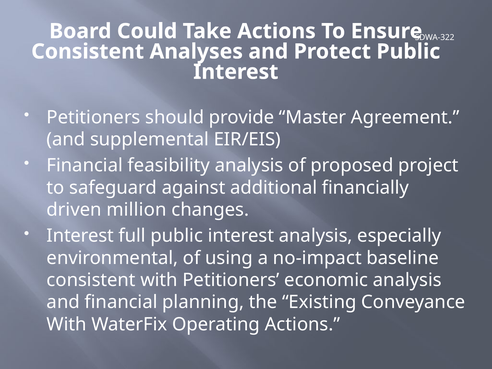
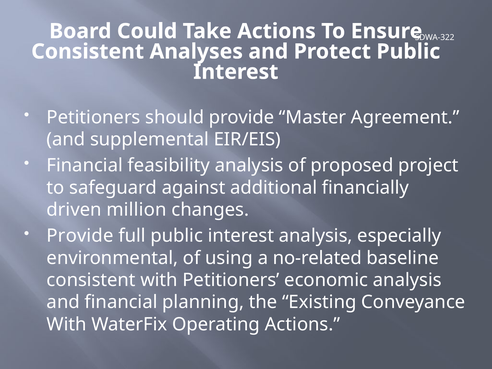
Interest at (80, 236): Interest -> Provide
no-impact: no-impact -> no-related
